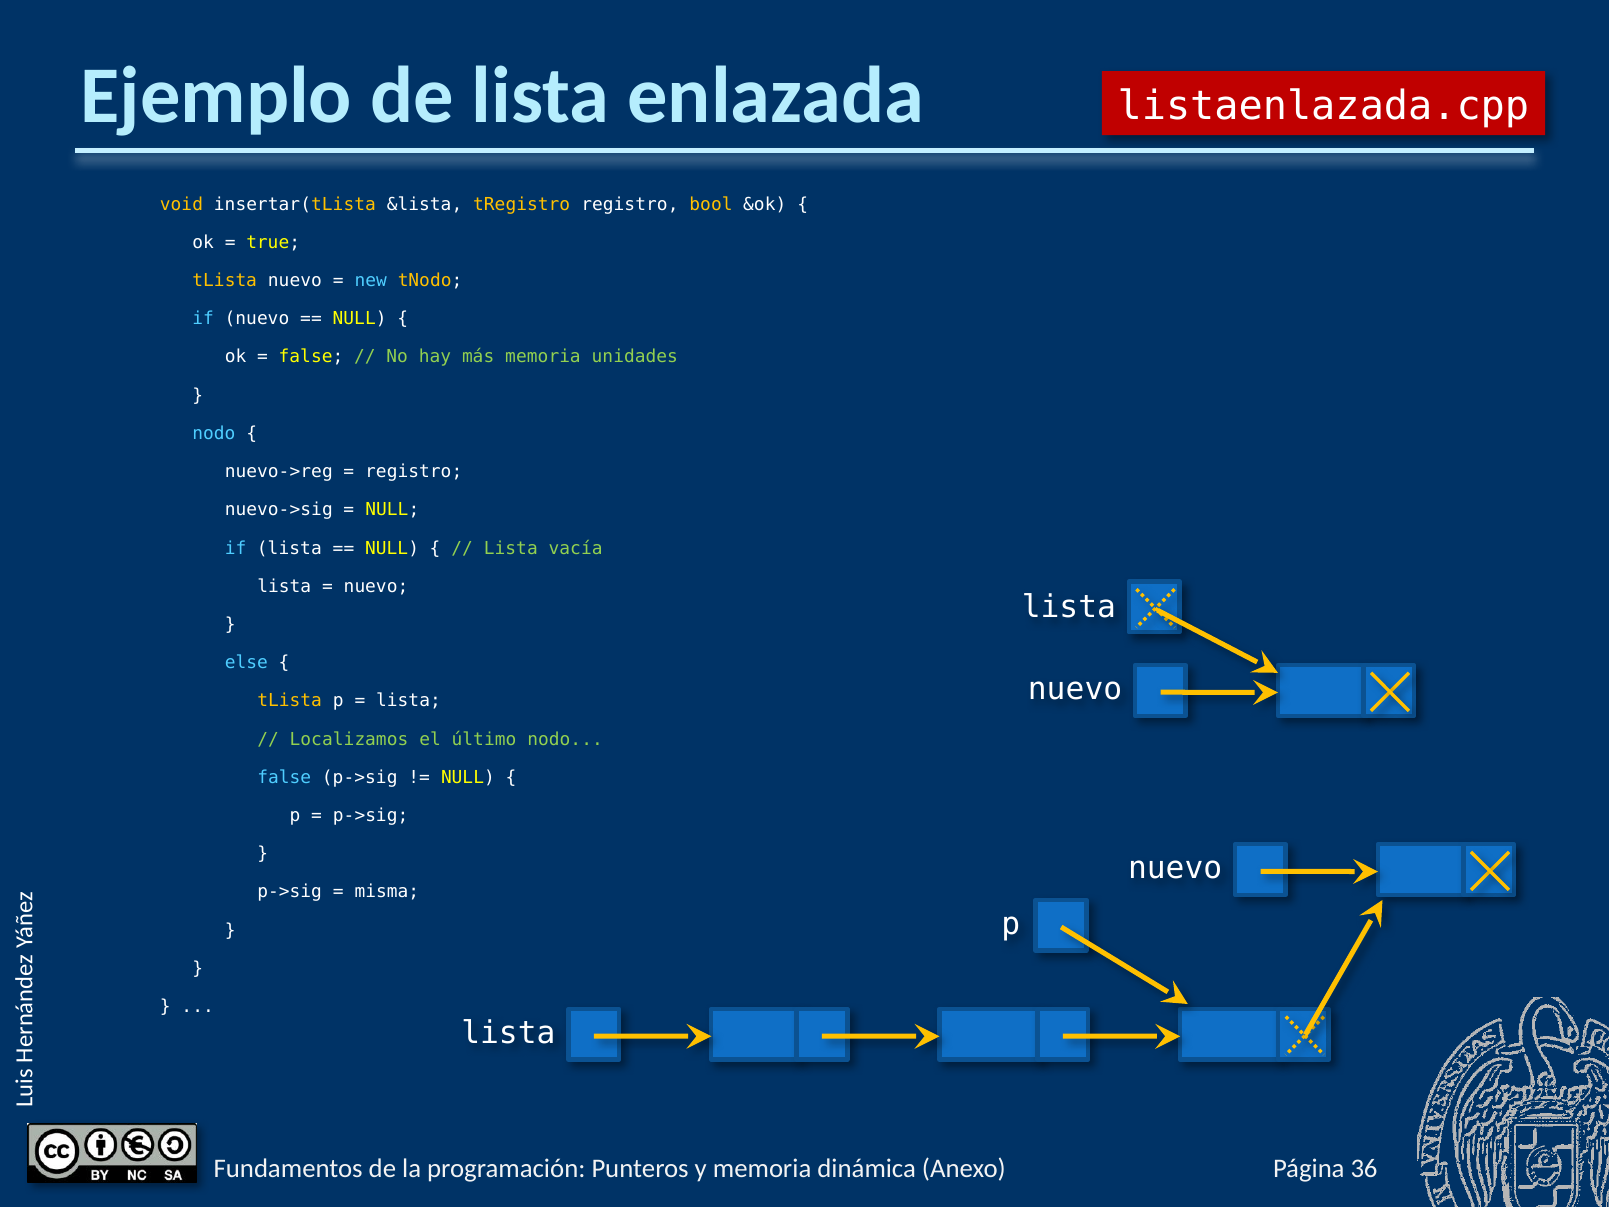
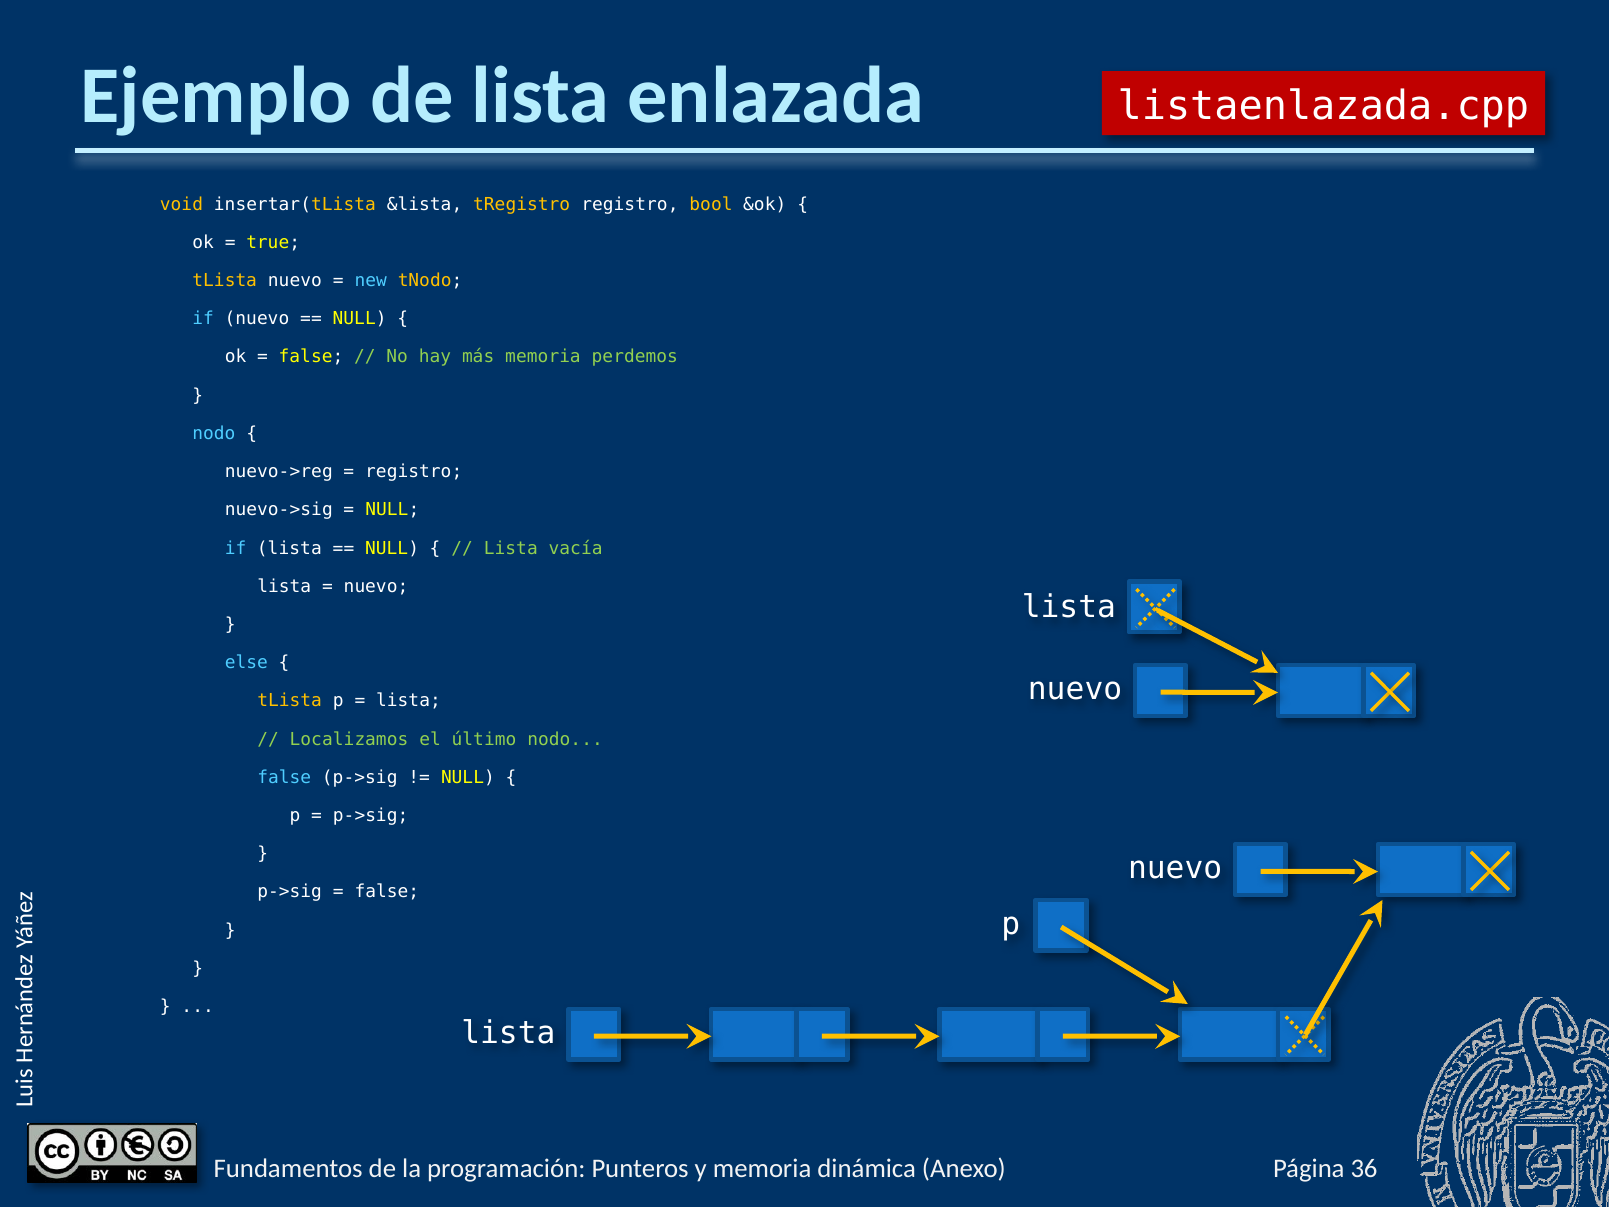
unidades: unidades -> perdemos
misma at (387, 892): misma -> false
